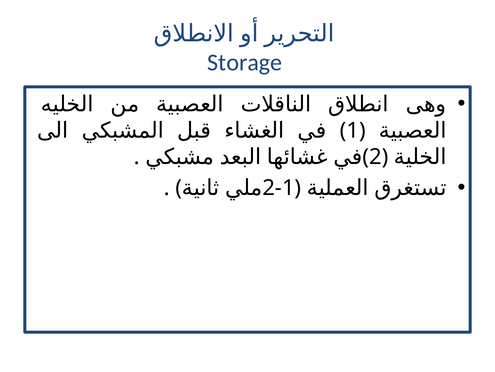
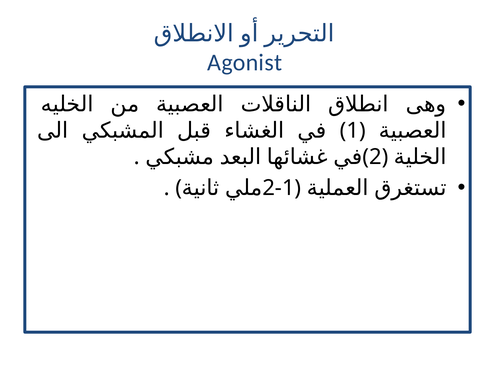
Storage: Storage -> Agonist
